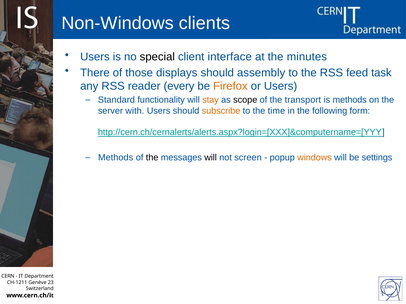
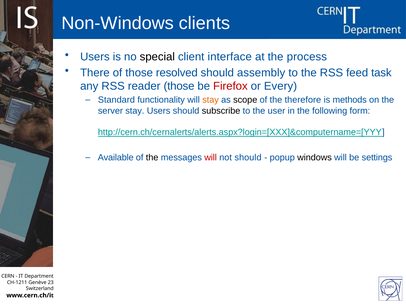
minutes: minutes -> process
displays: displays -> resolved
reader every: every -> those
Firefox colour: orange -> red
or Users: Users -> Every
transport: transport -> therefore
server with: with -> stay
subscribe colour: orange -> black
time: time -> user
Methods at (116, 158): Methods -> Available
will at (211, 158) colour: black -> red
not screen: screen -> should
windows colour: orange -> black
